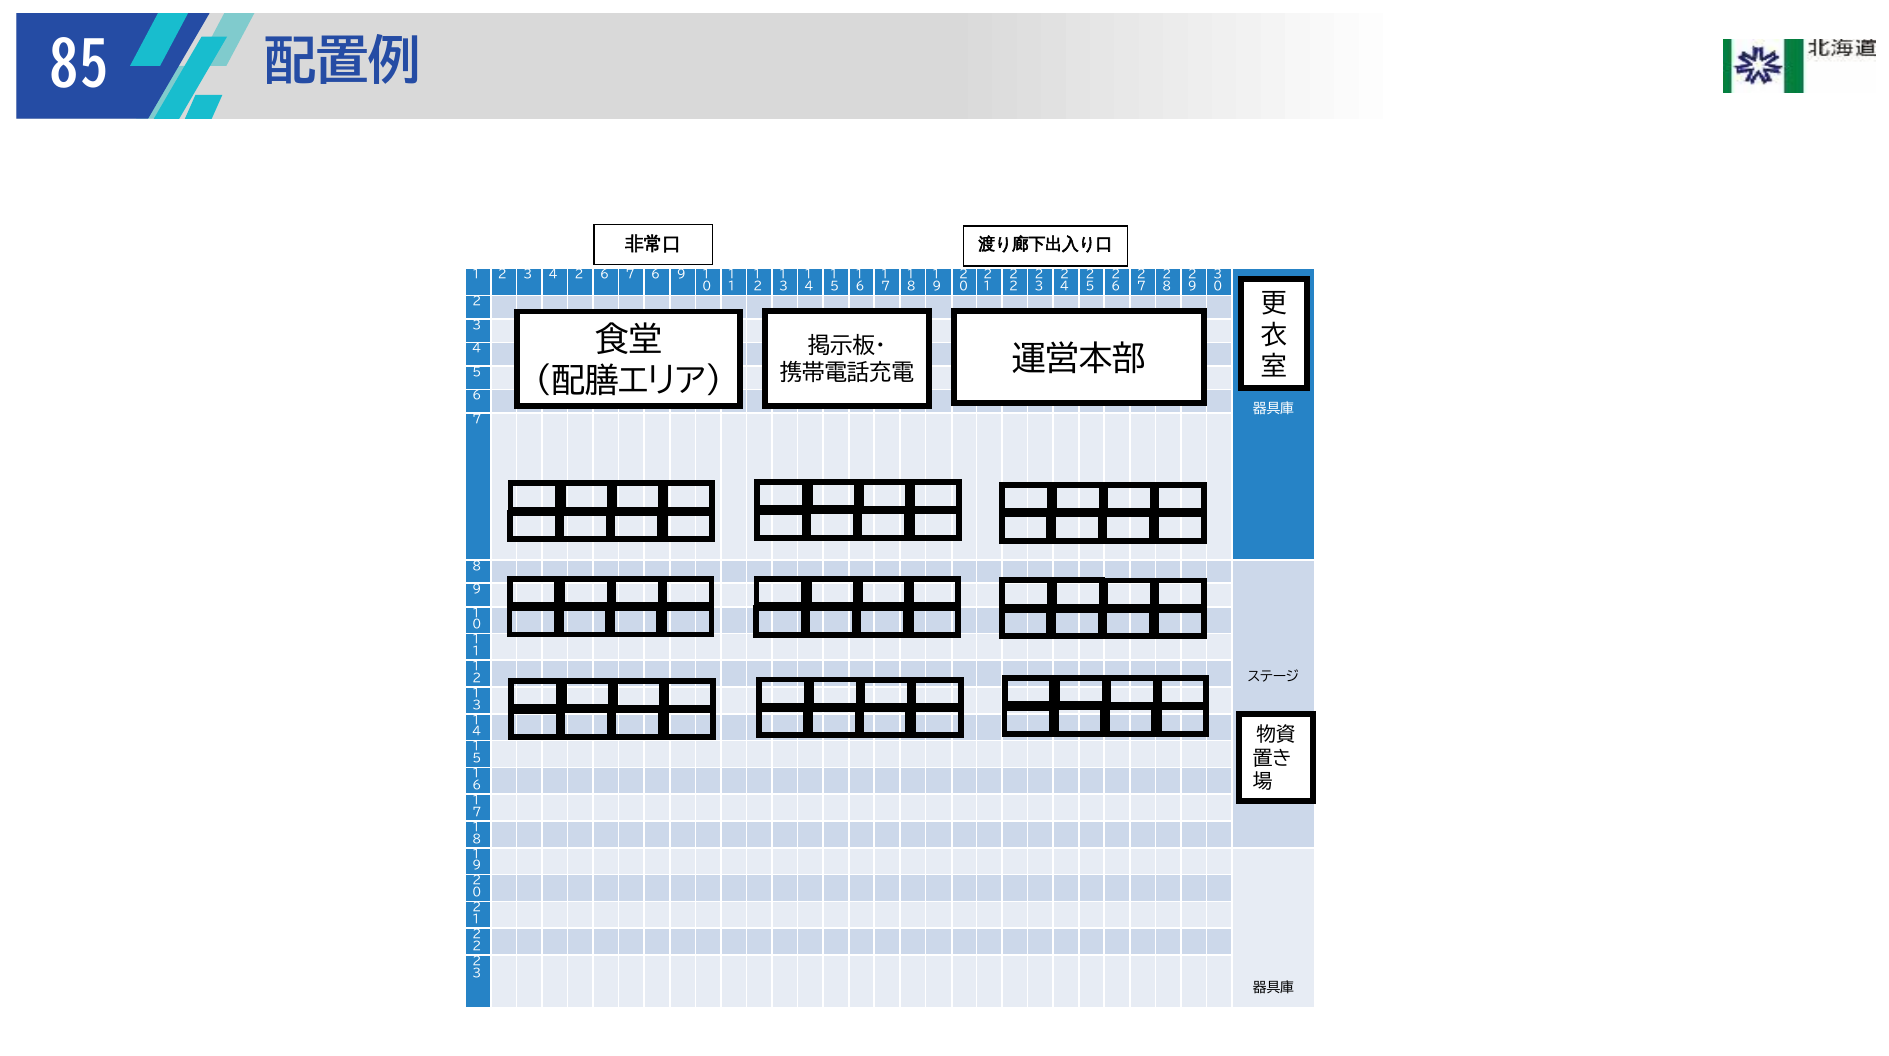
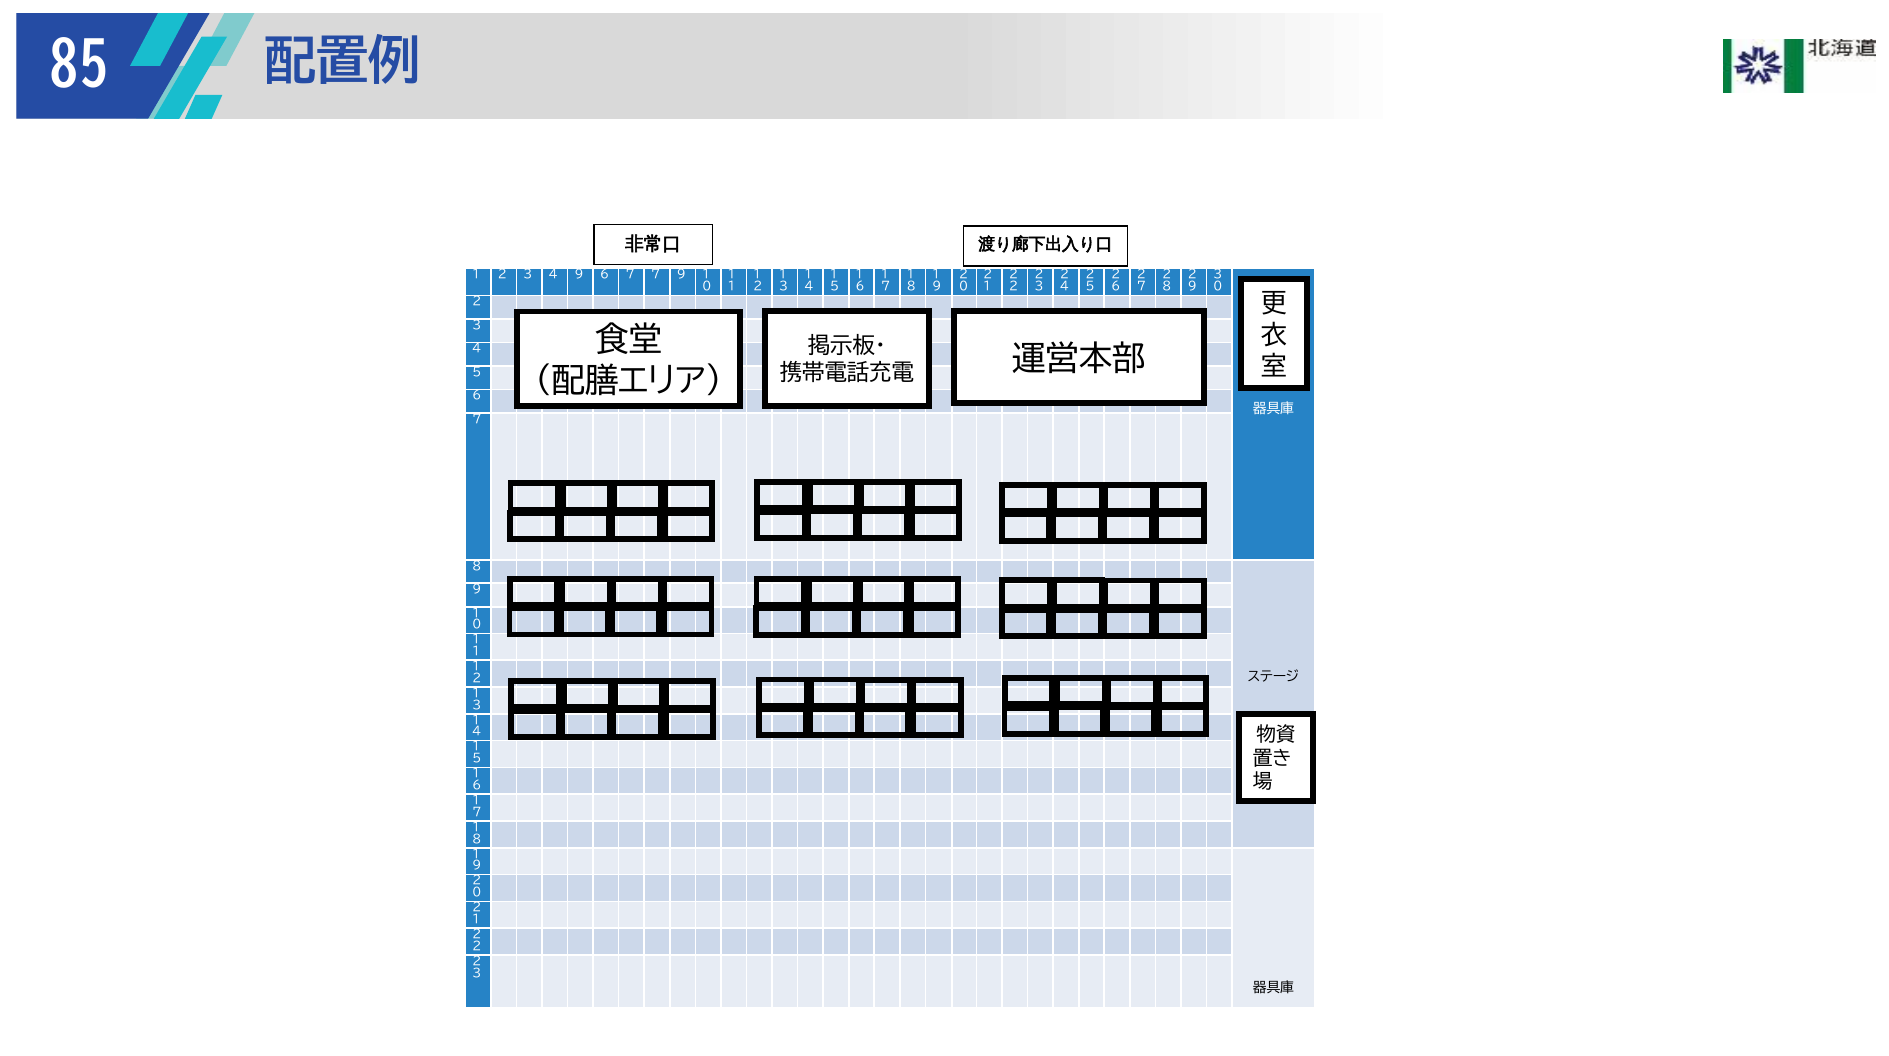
3 4 2: 2 -> 9
7 6: 6 -> 7
